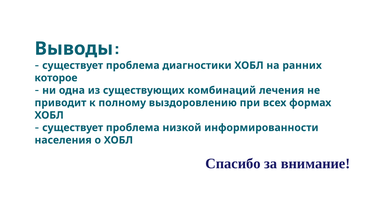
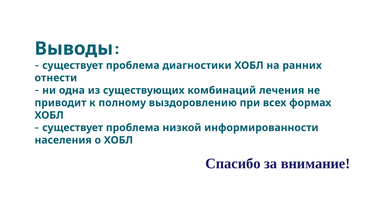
которое: которое -> отнести
